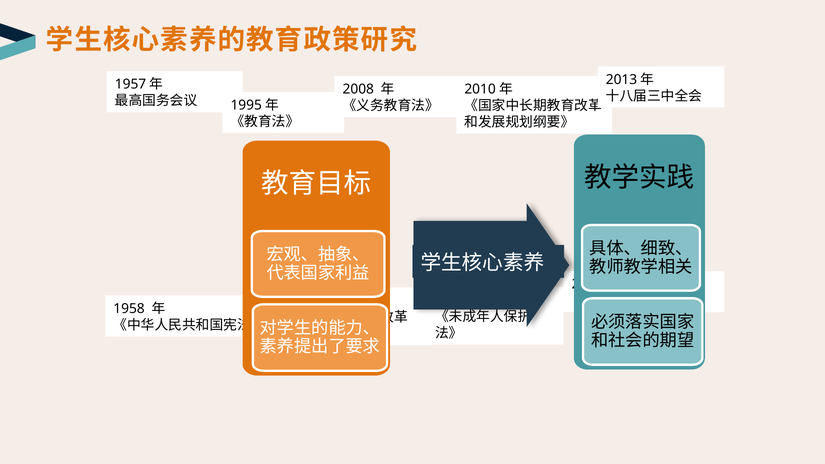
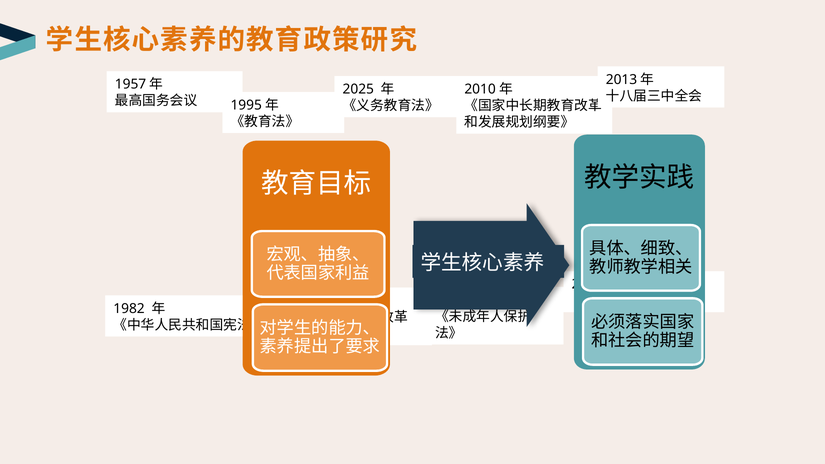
2008: 2008 -> 2025
1958: 1958 -> 1982
